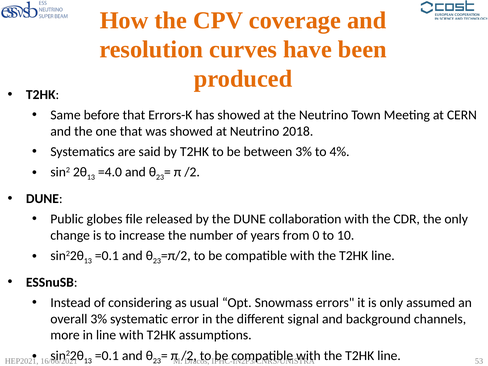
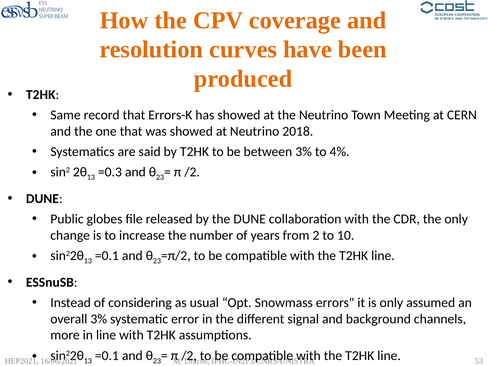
before: before -> record
=4.0: =4.0 -> =0.3
0: 0 -> 2
